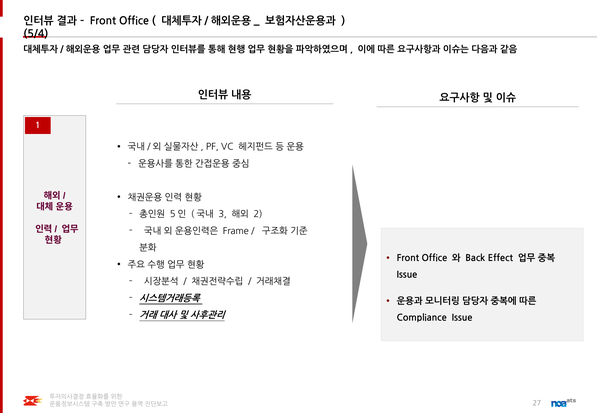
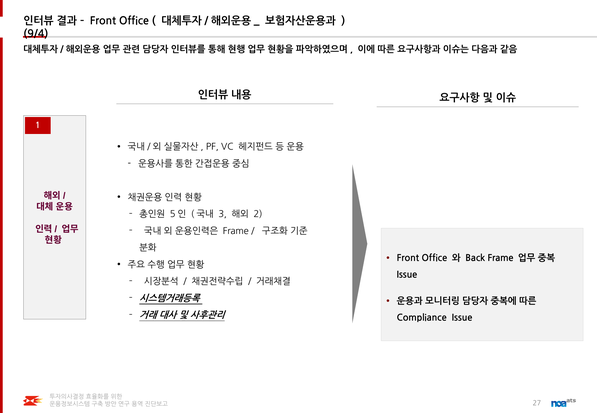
5/4: 5/4 -> 9/4
Back Effect: Effect -> Frame
